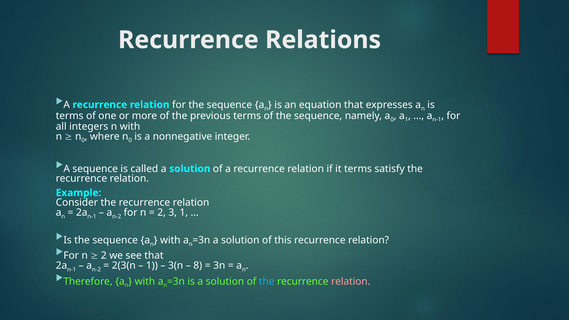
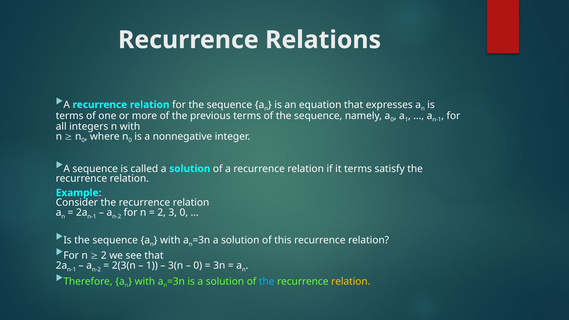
3 1: 1 -> 0
8 at (198, 266): 8 -> 0
relation at (351, 281) colour: pink -> yellow
